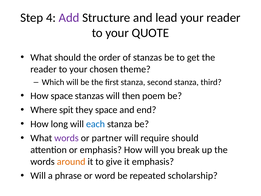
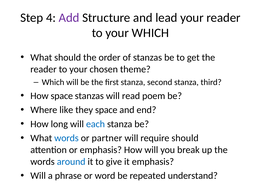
your QUOTE: QUOTE -> WHICH
then: then -> read
spit: spit -> like
words at (66, 138) colour: purple -> blue
around colour: orange -> blue
scholarship: scholarship -> understand
